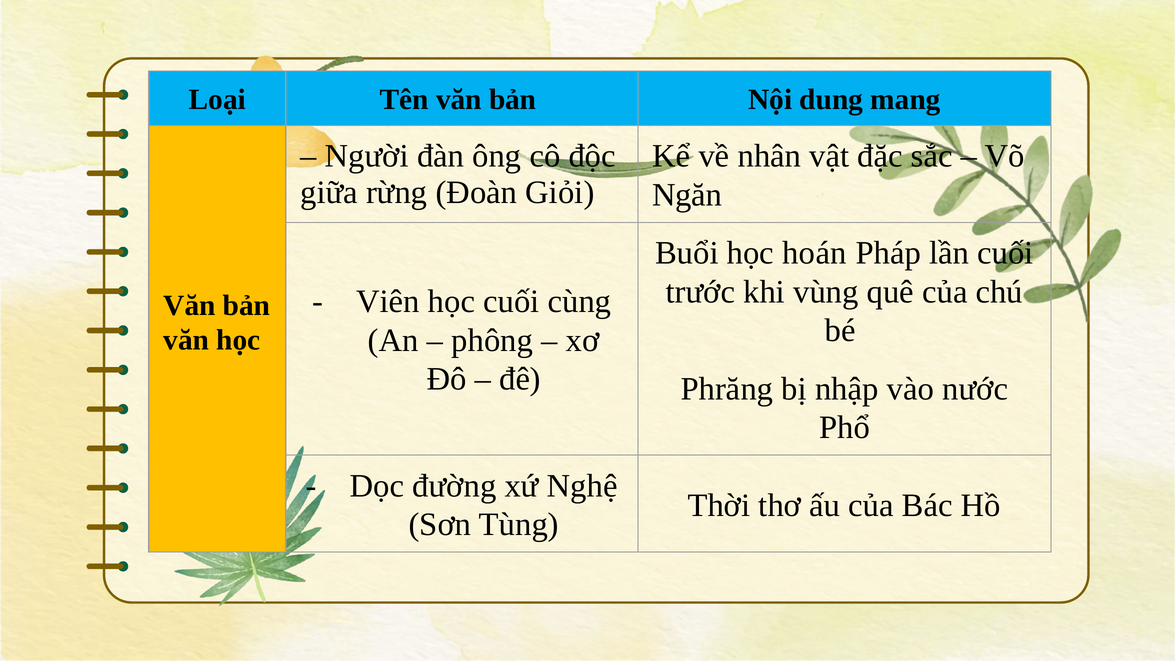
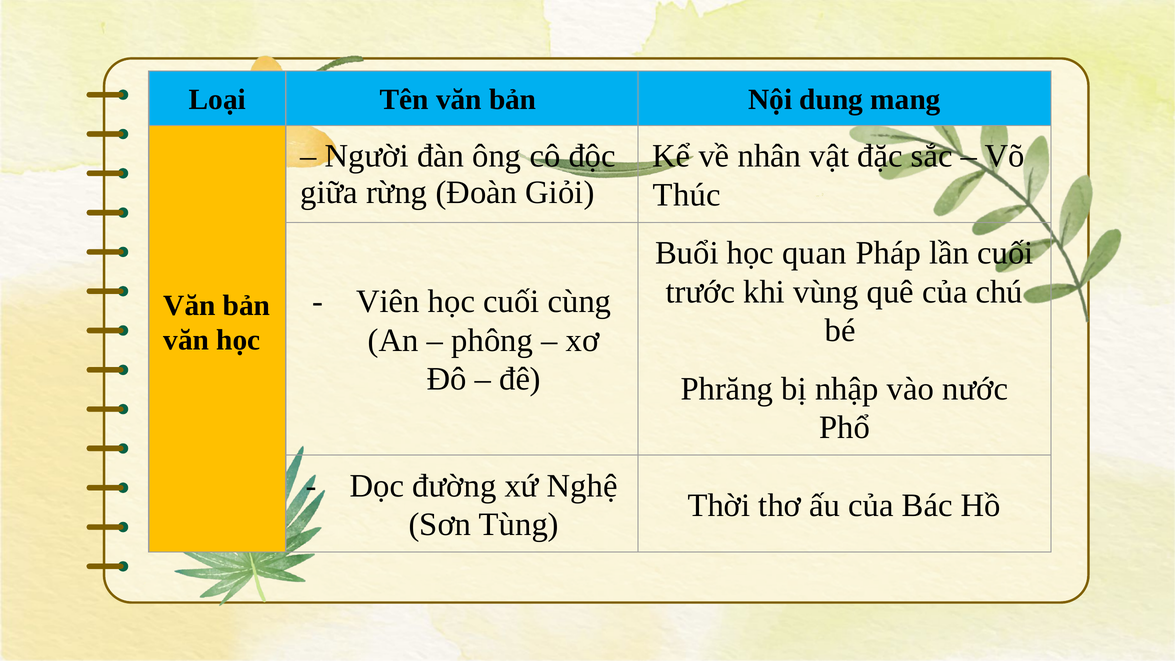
Ngăn: Ngăn -> Thúc
hoán: hoán -> quan
